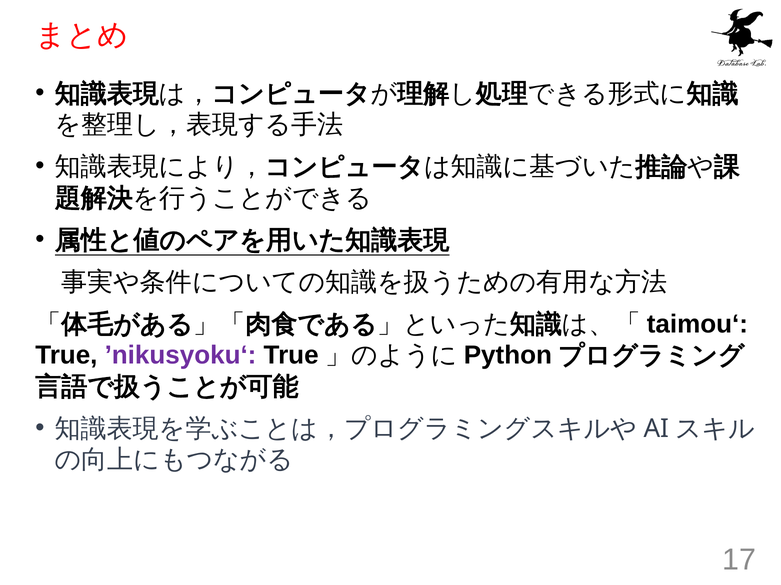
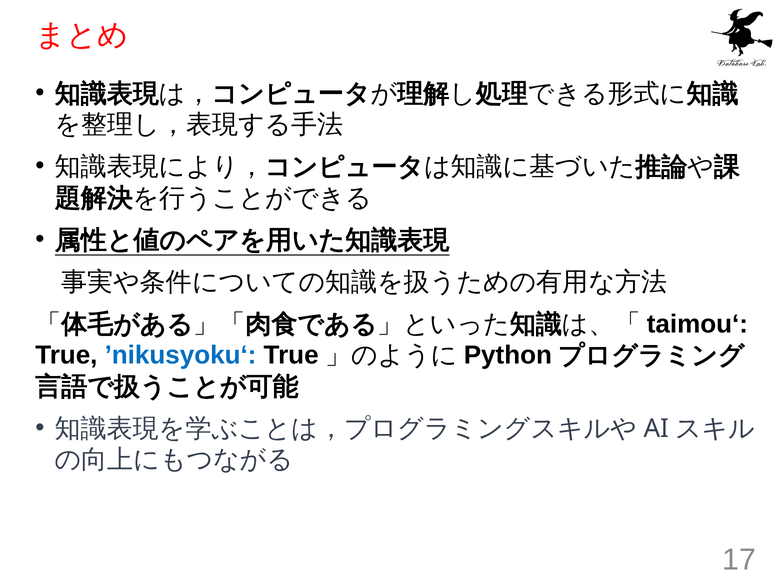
’nikusyoku‘ colour: purple -> blue
